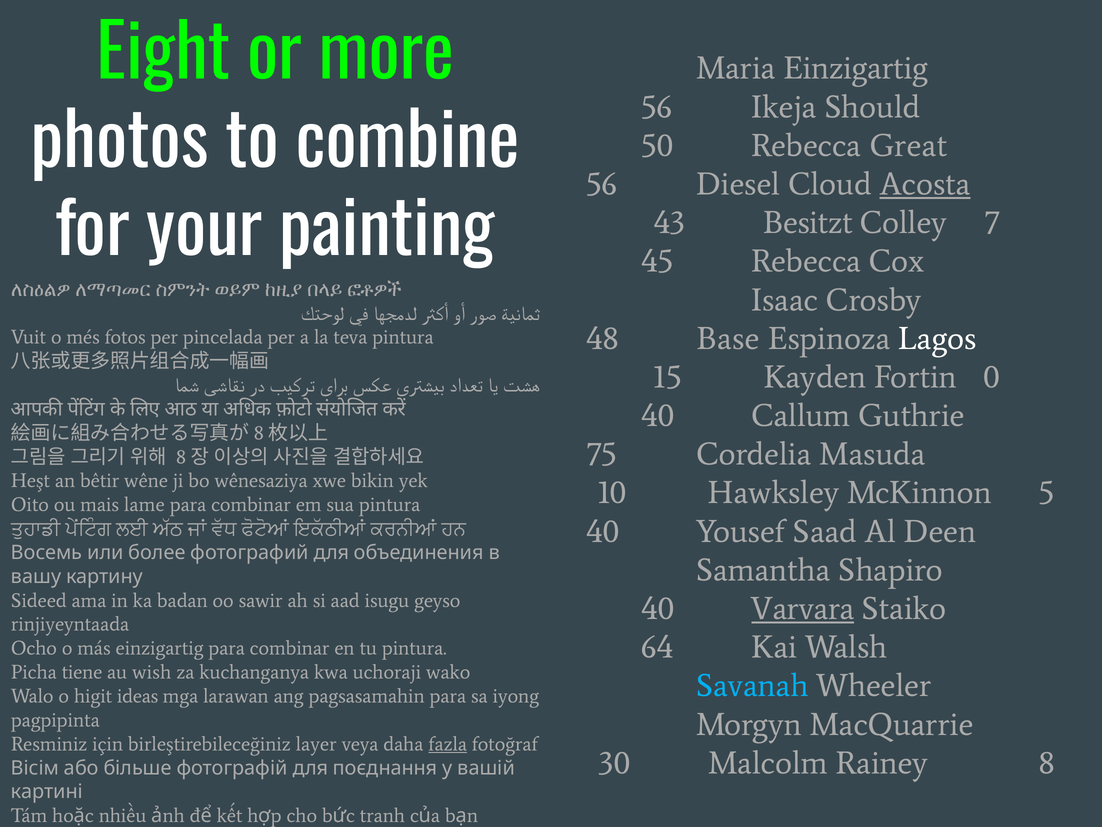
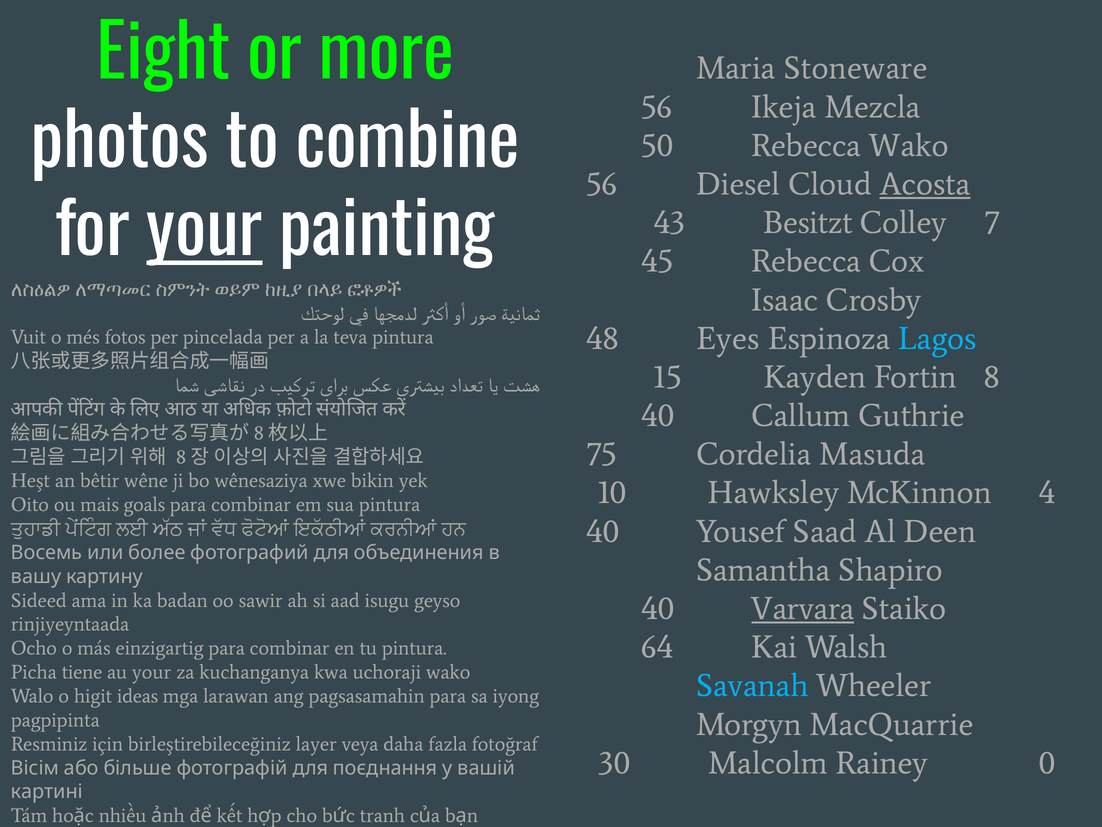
Maria Einzigartig: Einzigartig -> Stoneware
Should: Should -> Mezcla
Rebecca Great: Great -> Wako
your at (204, 231) underline: none -> present
Base: Base -> Eyes
Lagos colour: white -> light blue
Fortin 0: 0 -> 8
5: 5 -> 4
lame: lame -> goals
au wish: wish -> your
fazla underline: present -> none
Rainey 8: 8 -> 0
